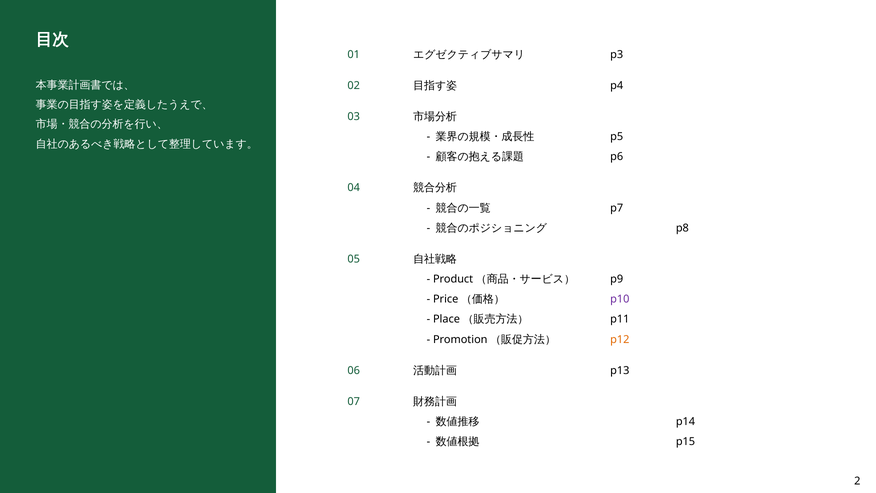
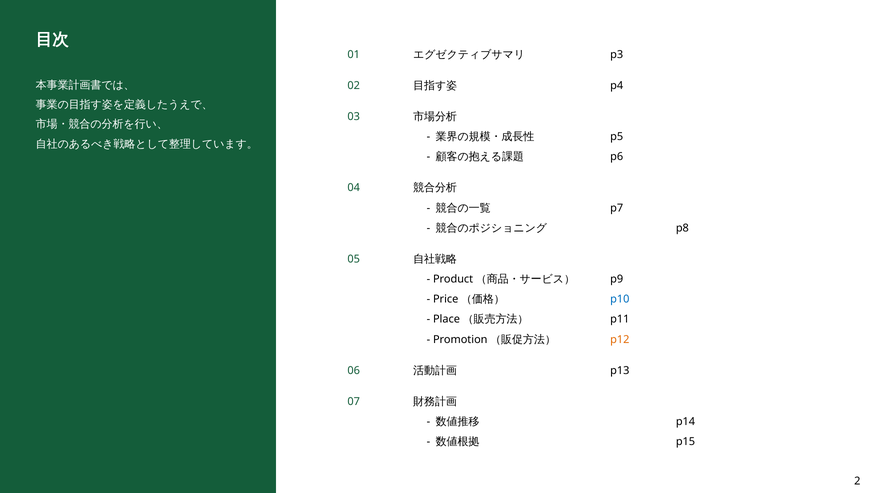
p10 colour: purple -> blue
